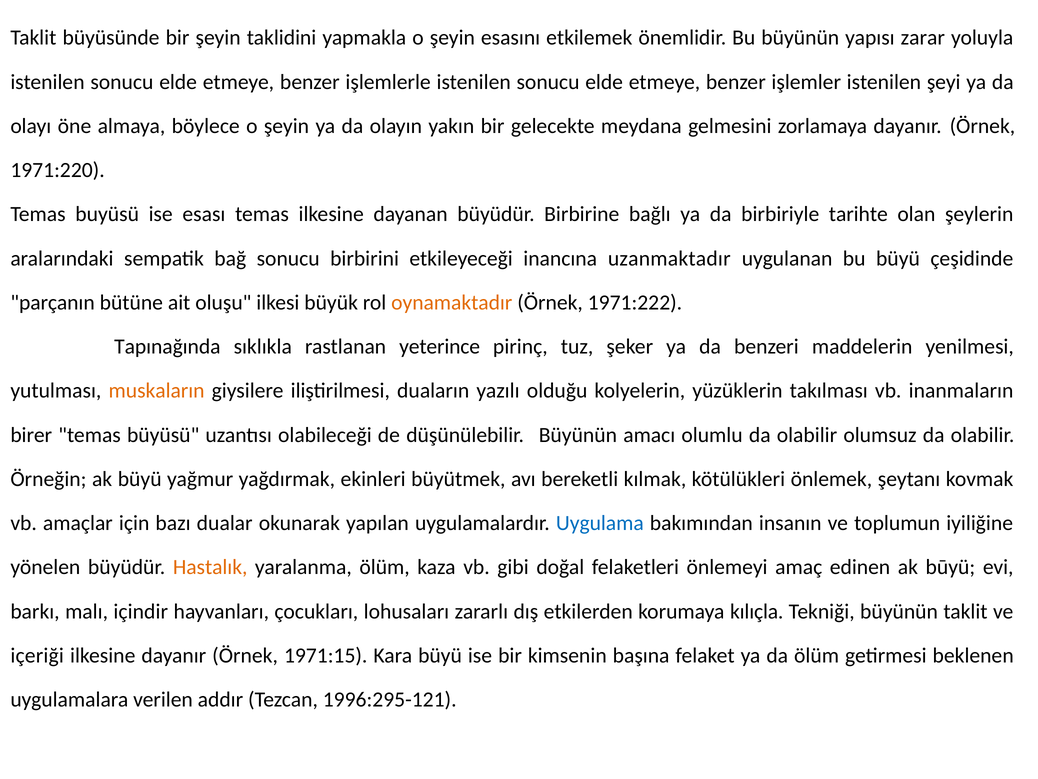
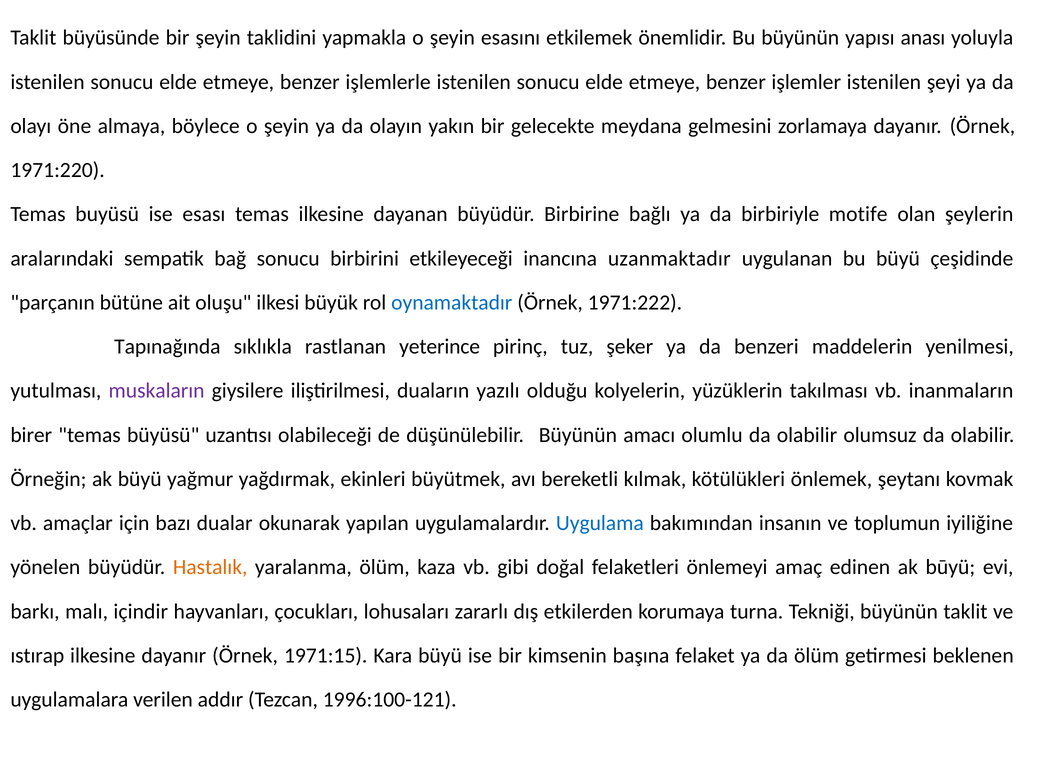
zarar: zarar -> anası
tarihte: tarihte -> motife
oynamaktadır colour: orange -> blue
muskaların colour: orange -> purple
kılıçla: kılıçla -> turna
içeriği: içeriği -> ıstırap
1996:295-121: 1996:295-121 -> 1996:100-121
